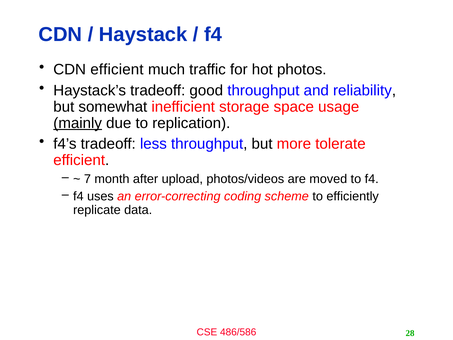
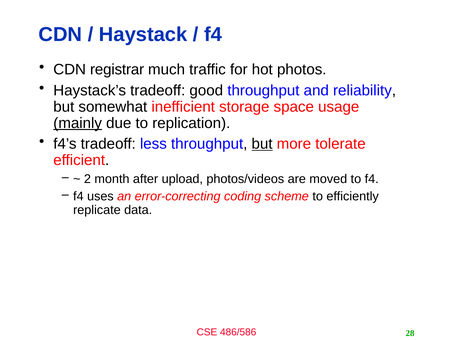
CDN efficient: efficient -> registrar
but at (262, 144) underline: none -> present
7: 7 -> 2
